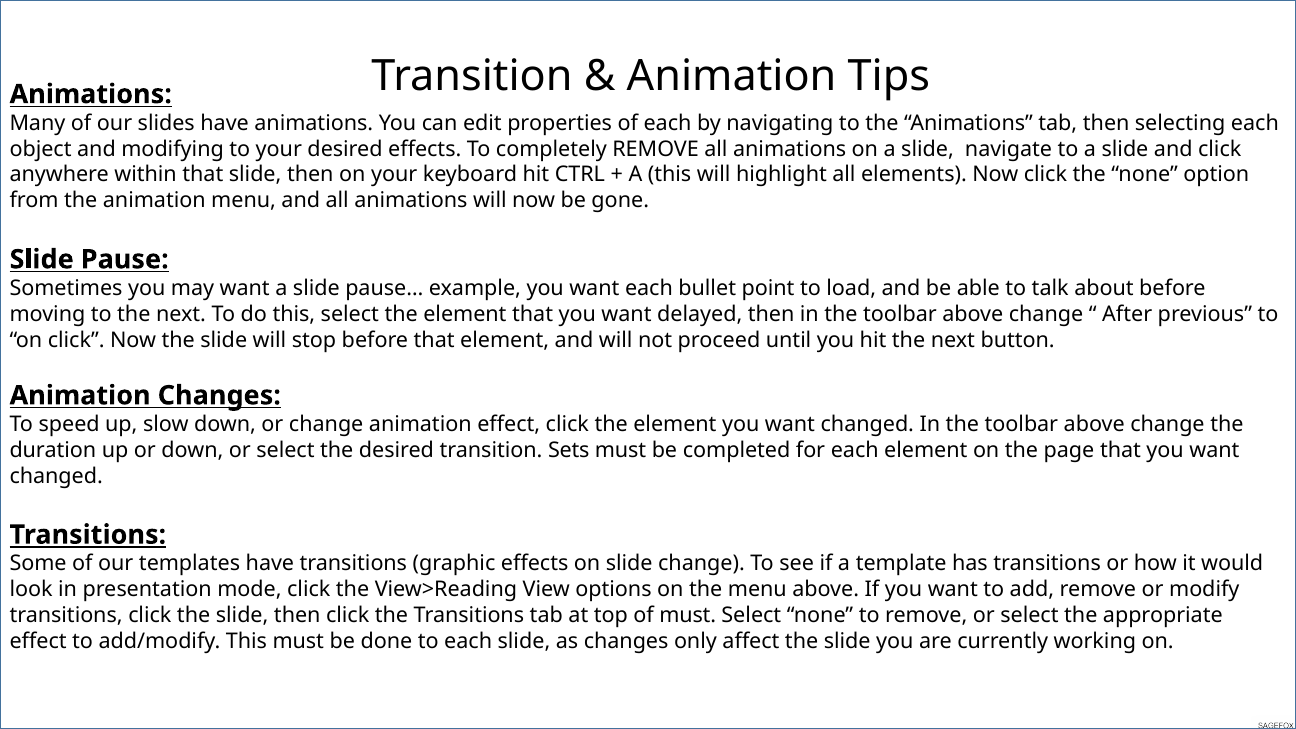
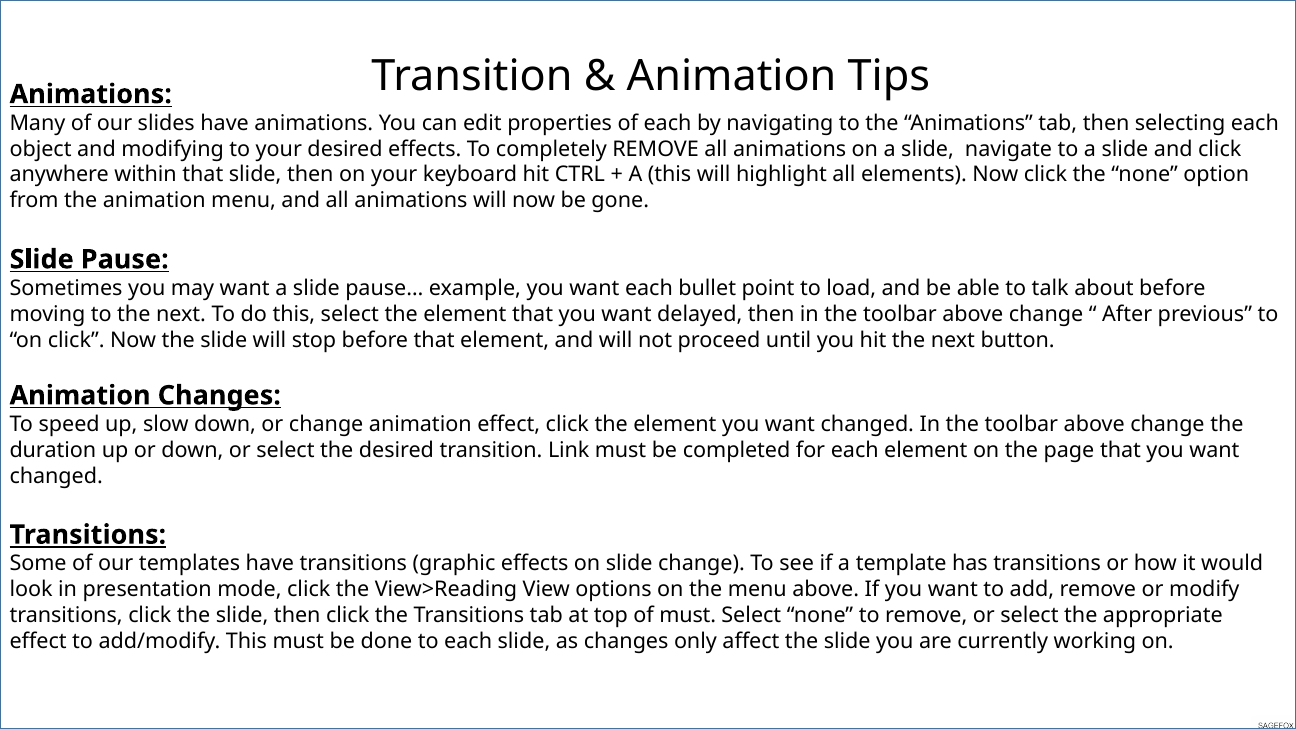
Sets: Sets -> Link
